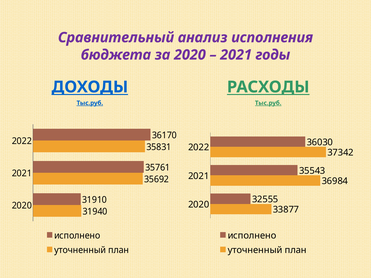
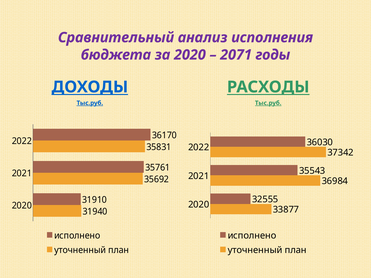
2021 at (236, 55): 2021 -> 2071
